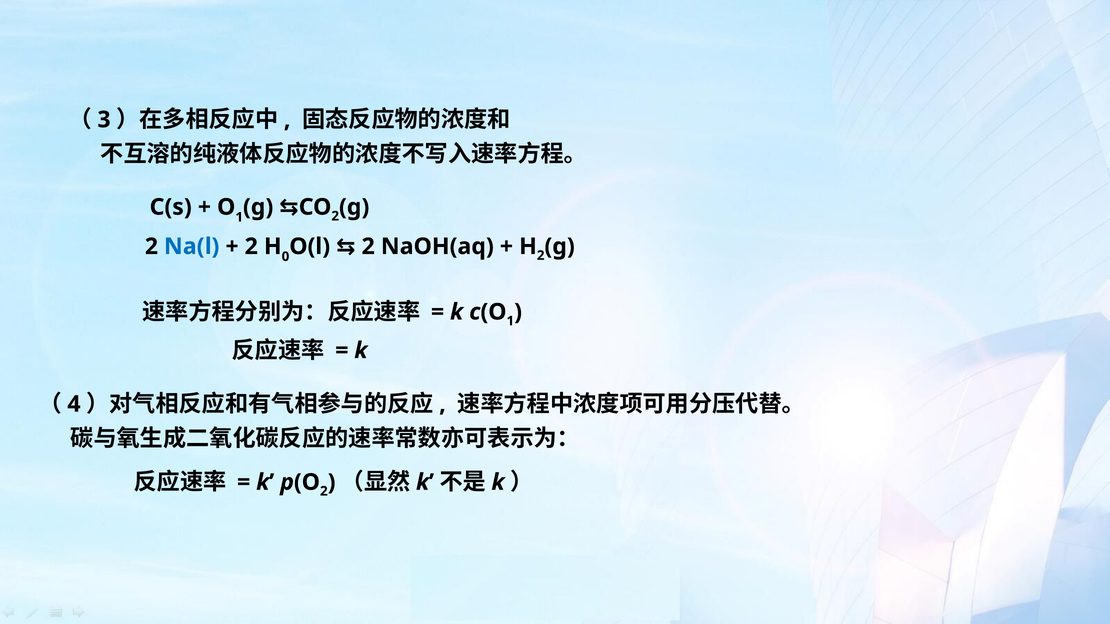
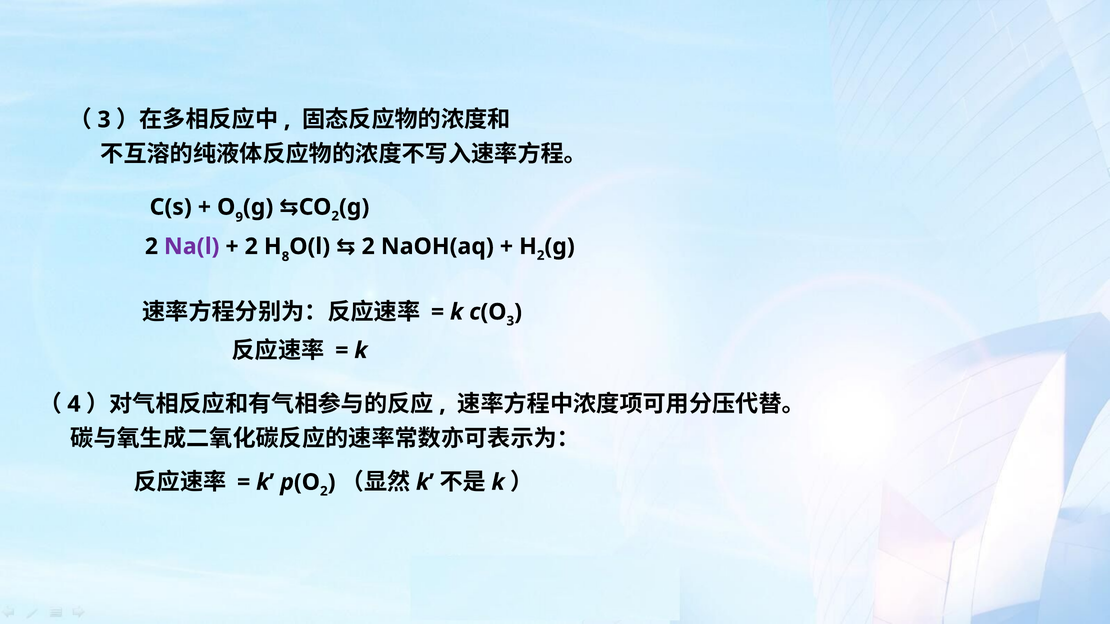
1 at (239, 217): 1 -> 9
Na(l colour: blue -> purple
0: 0 -> 8
1 at (510, 321): 1 -> 3
